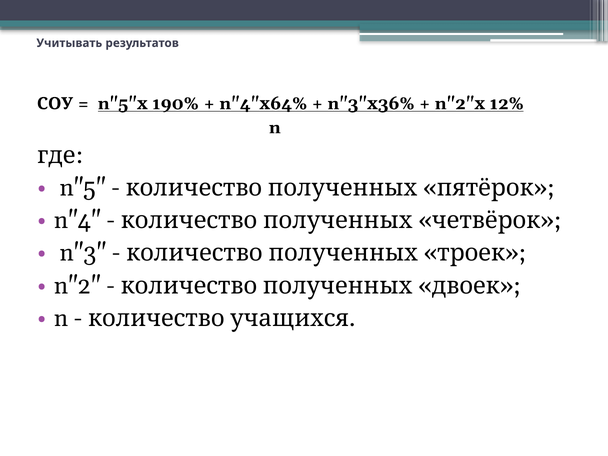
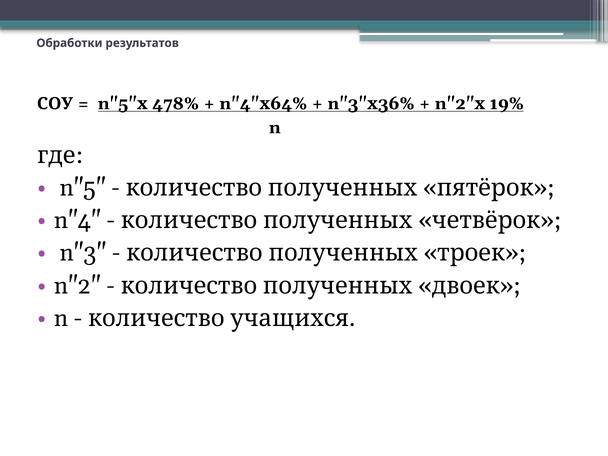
Учитывать: Учитывать -> Обработки
190%: 190% -> 478%
12%: 12% -> 19%
